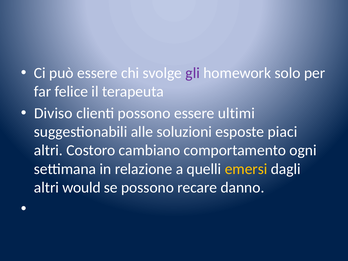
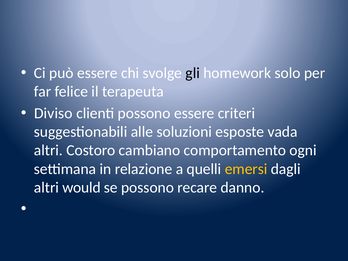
gli colour: purple -> black
ultimi: ultimi -> criteri
piaci: piaci -> vada
